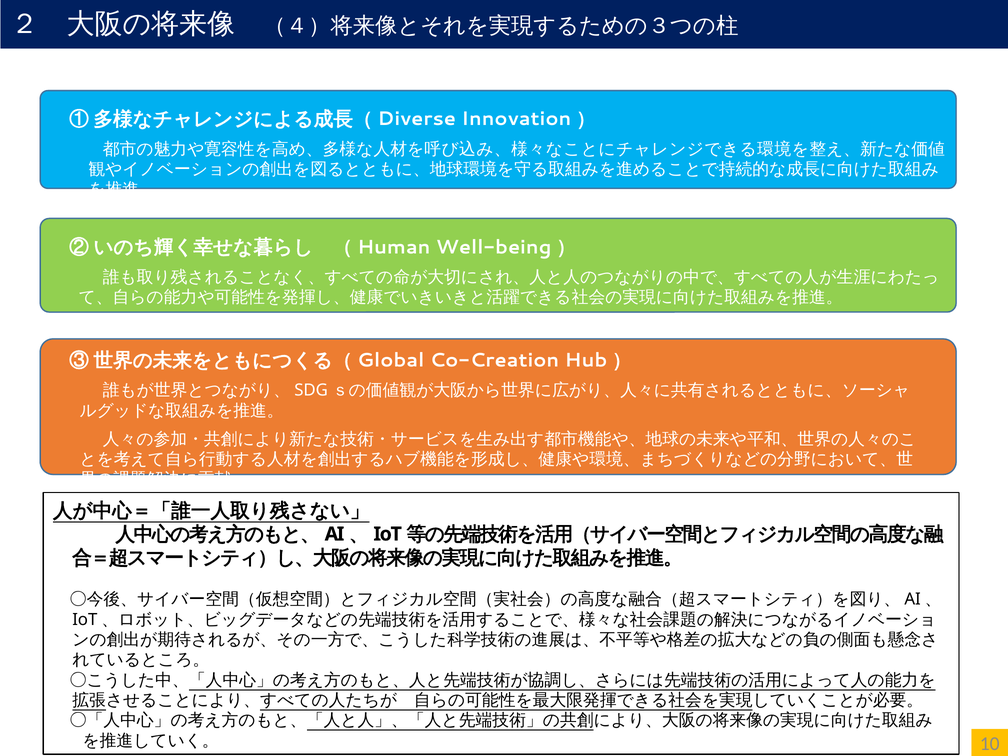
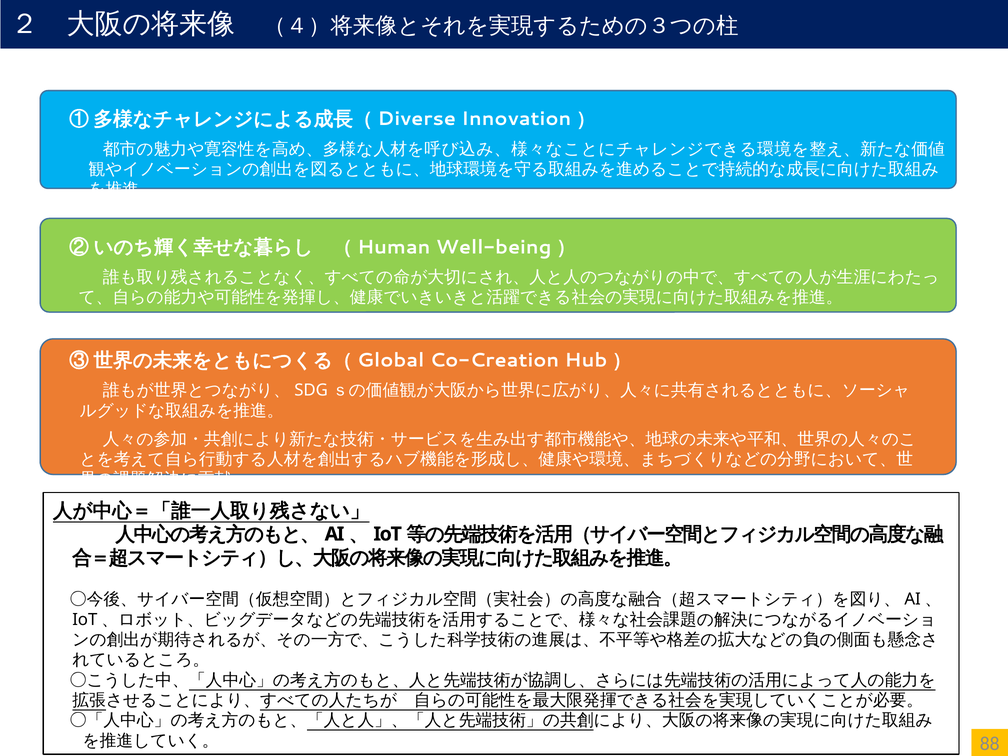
10: 10 -> 88
